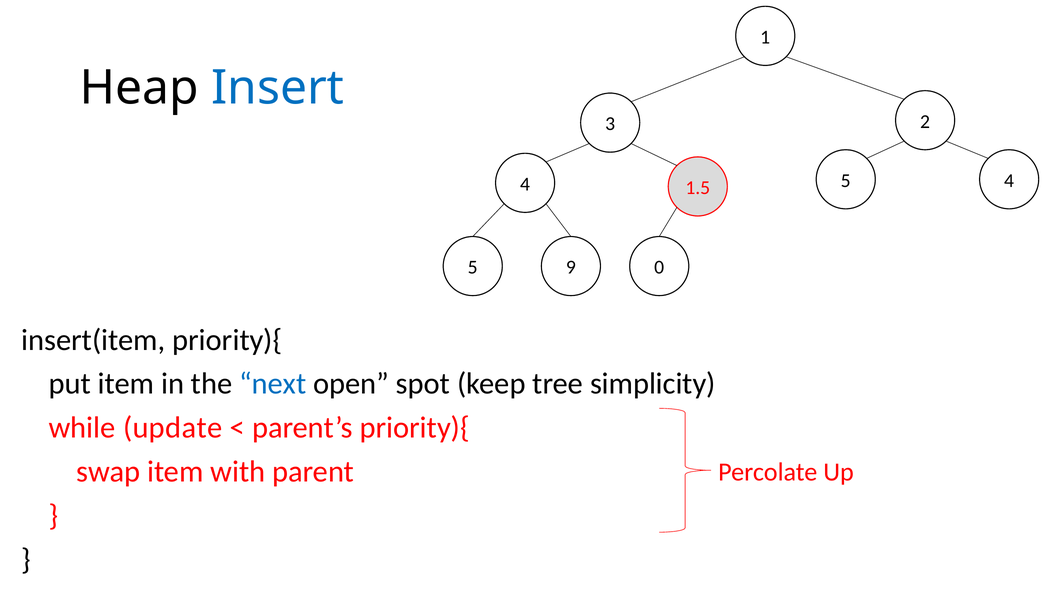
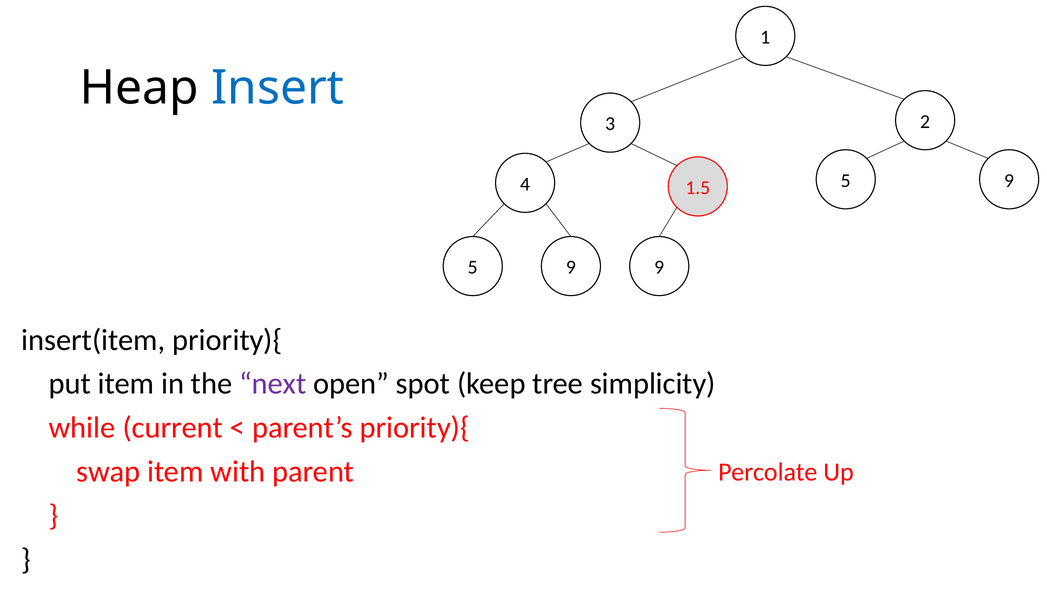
1.5 5 4: 4 -> 9
9 0: 0 -> 9
next colour: blue -> purple
update: update -> current
